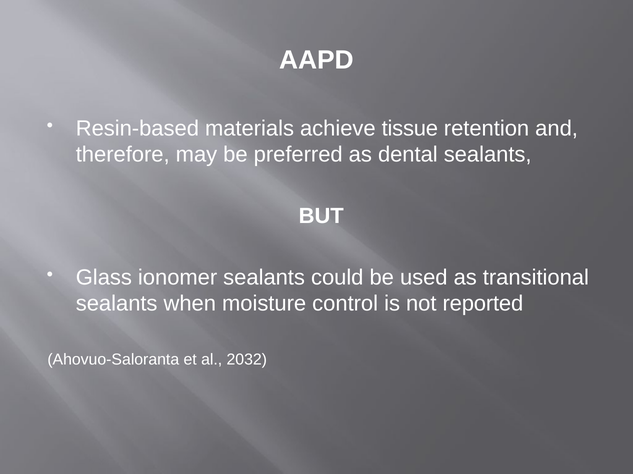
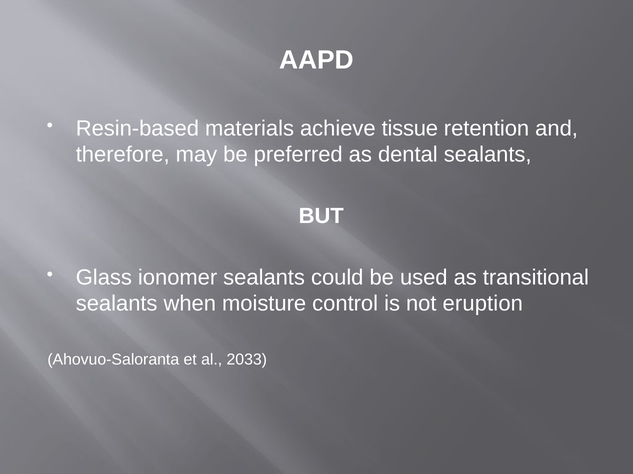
reported: reported -> eruption
2032: 2032 -> 2033
